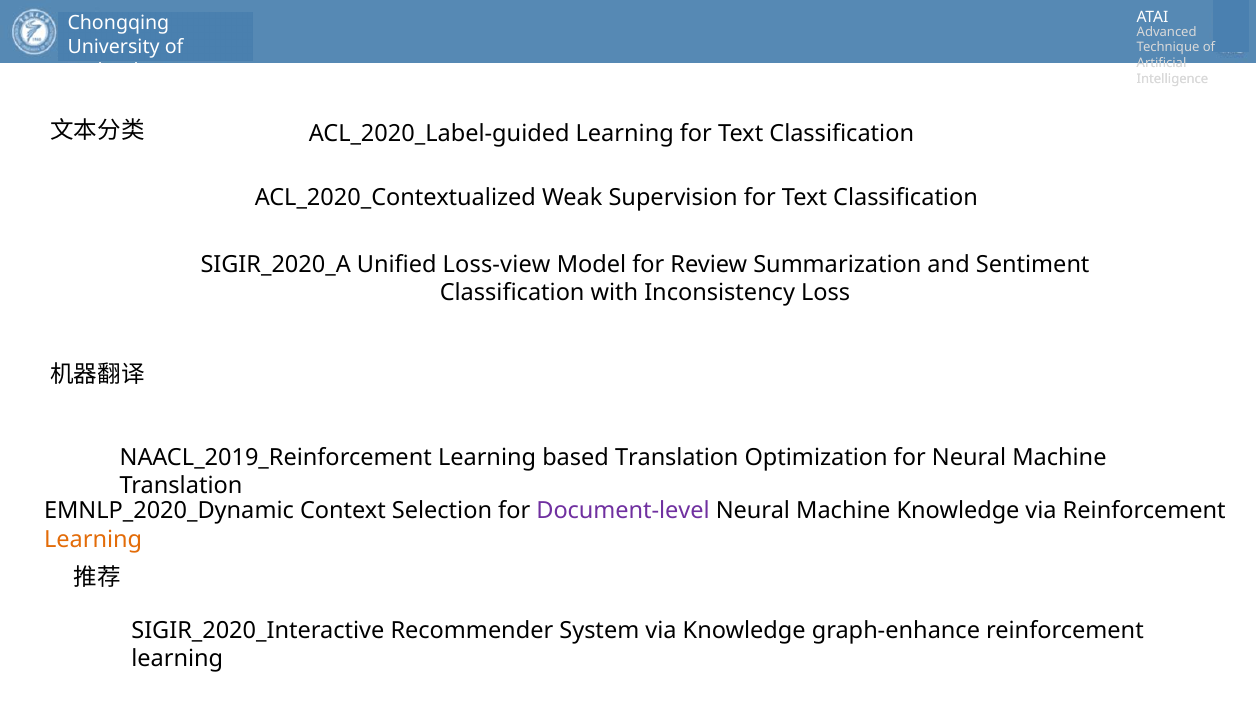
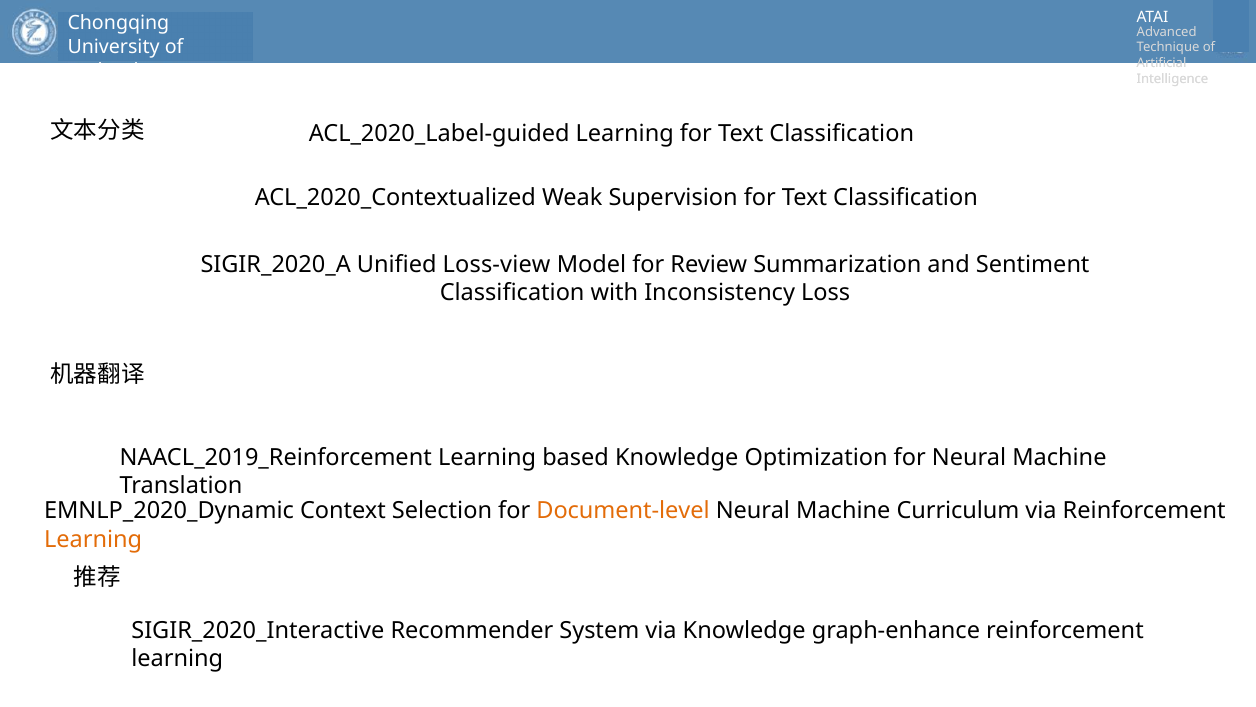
based Translation: Translation -> Knowledge
Document-level colour: purple -> orange
Machine Knowledge: Knowledge -> Curriculum
